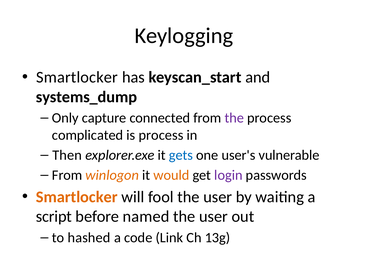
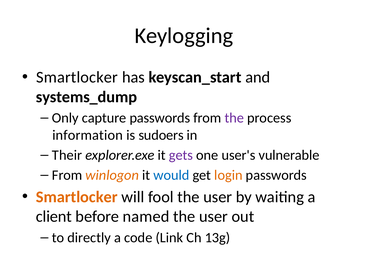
capture connected: connected -> passwords
complicated: complicated -> information
is process: process -> sudoers
Then: Then -> Their
gets colour: blue -> purple
would colour: orange -> blue
login colour: purple -> orange
script: script -> client
hashed: hashed -> directly
